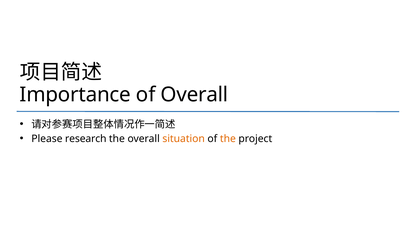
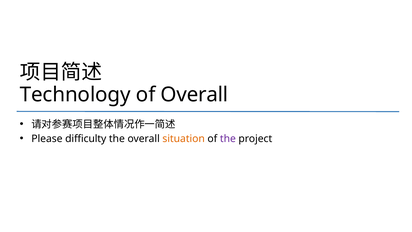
Importance: Importance -> Technology
research: research -> difficulty
the at (228, 139) colour: orange -> purple
